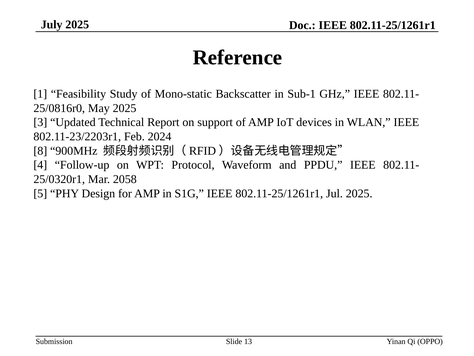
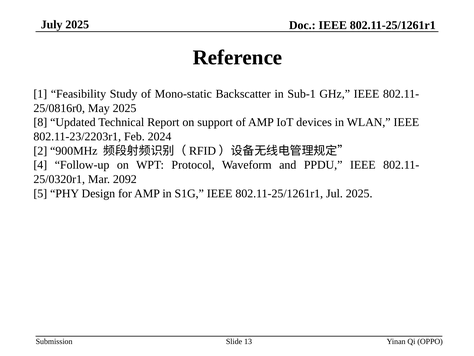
3: 3 -> 8
8: 8 -> 2
2058: 2058 -> 2092
